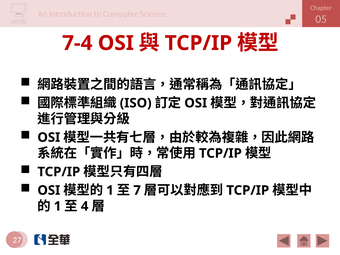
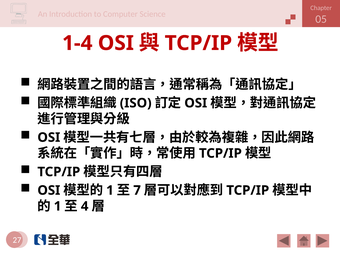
7-4: 7-4 -> 1-4
